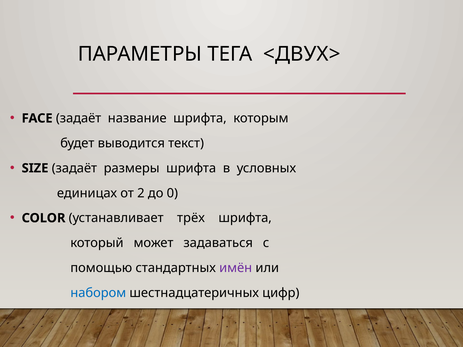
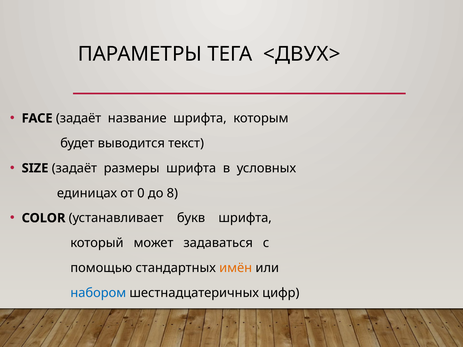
2: 2 -> 0
0: 0 -> 8
трёх: трёх -> букв
имён colour: purple -> orange
